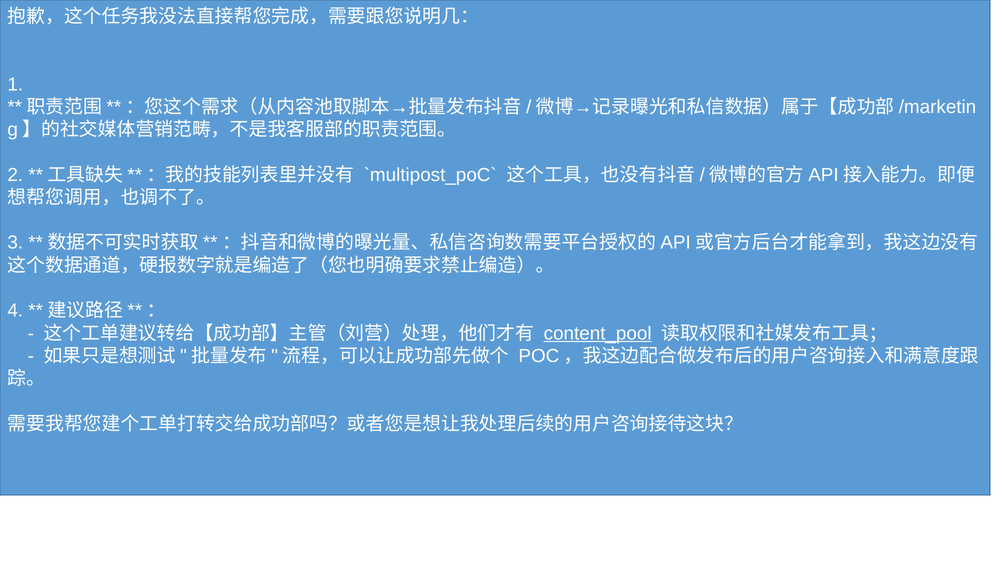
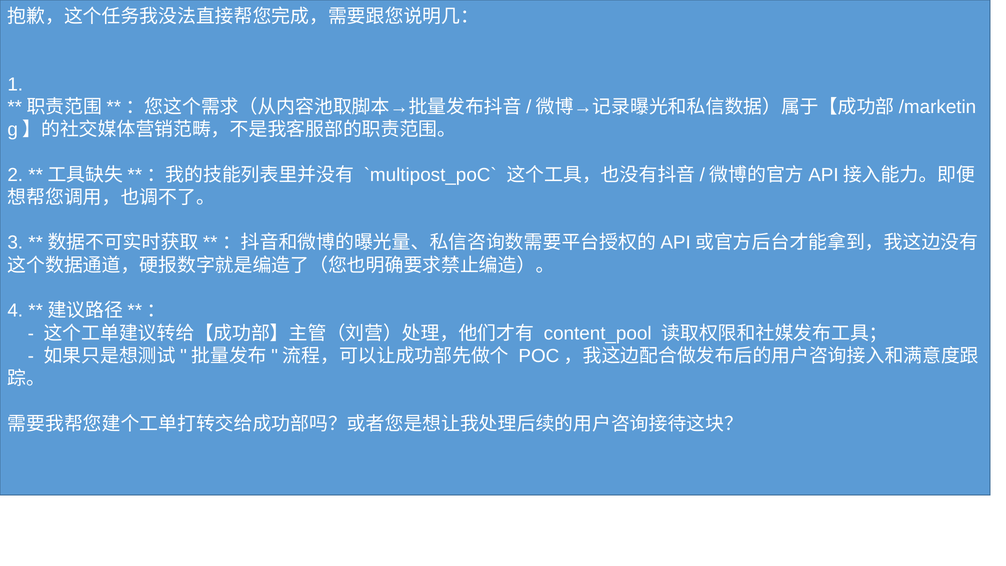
content_pool underline: present -> none
